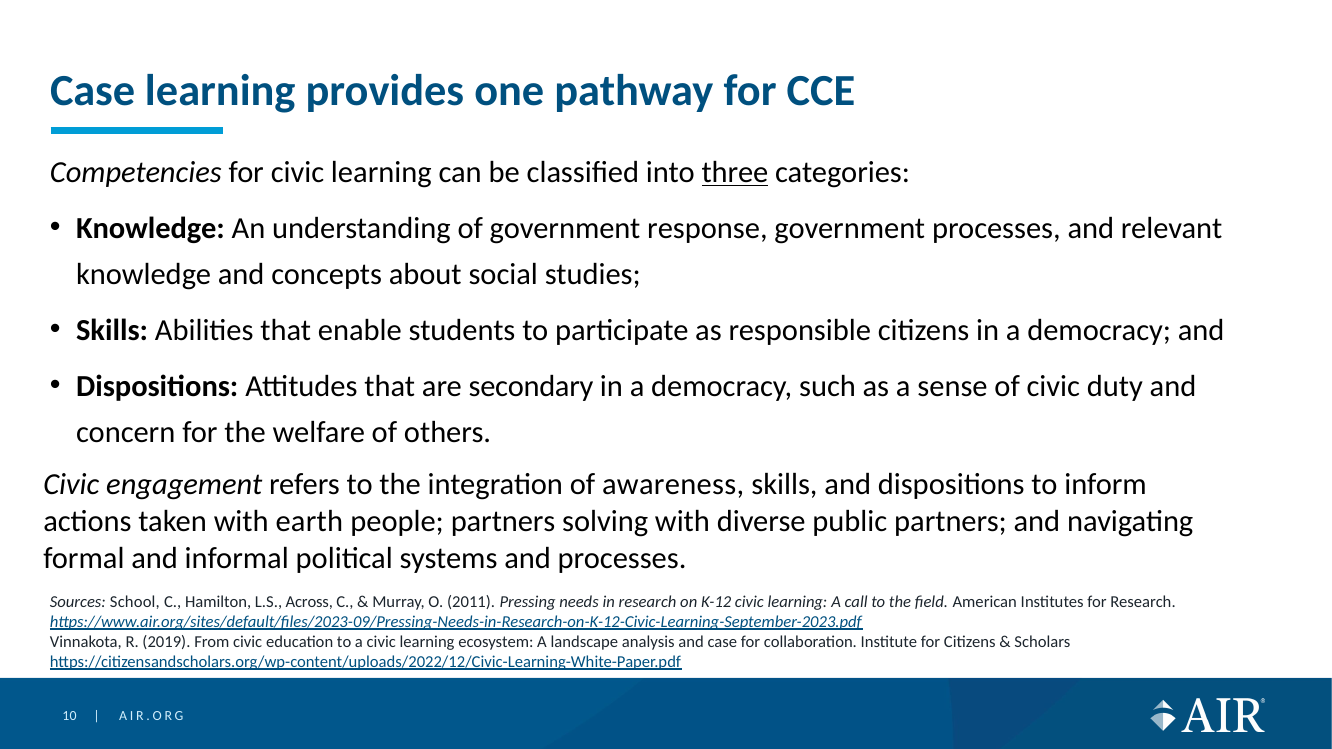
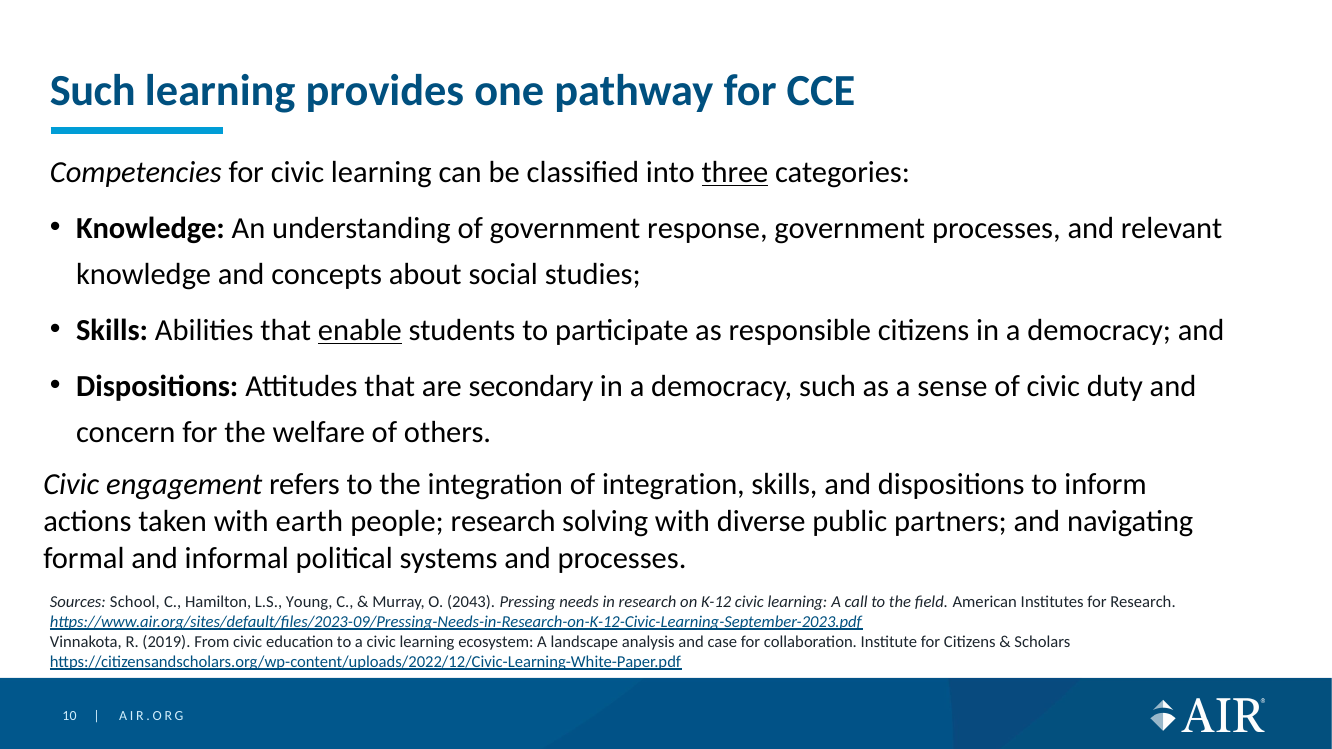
Case at (93, 91): Case -> Such
enable underline: none -> present
of awareness: awareness -> integration
people partners: partners -> research
Across: Across -> Young
2011: 2011 -> 2043
